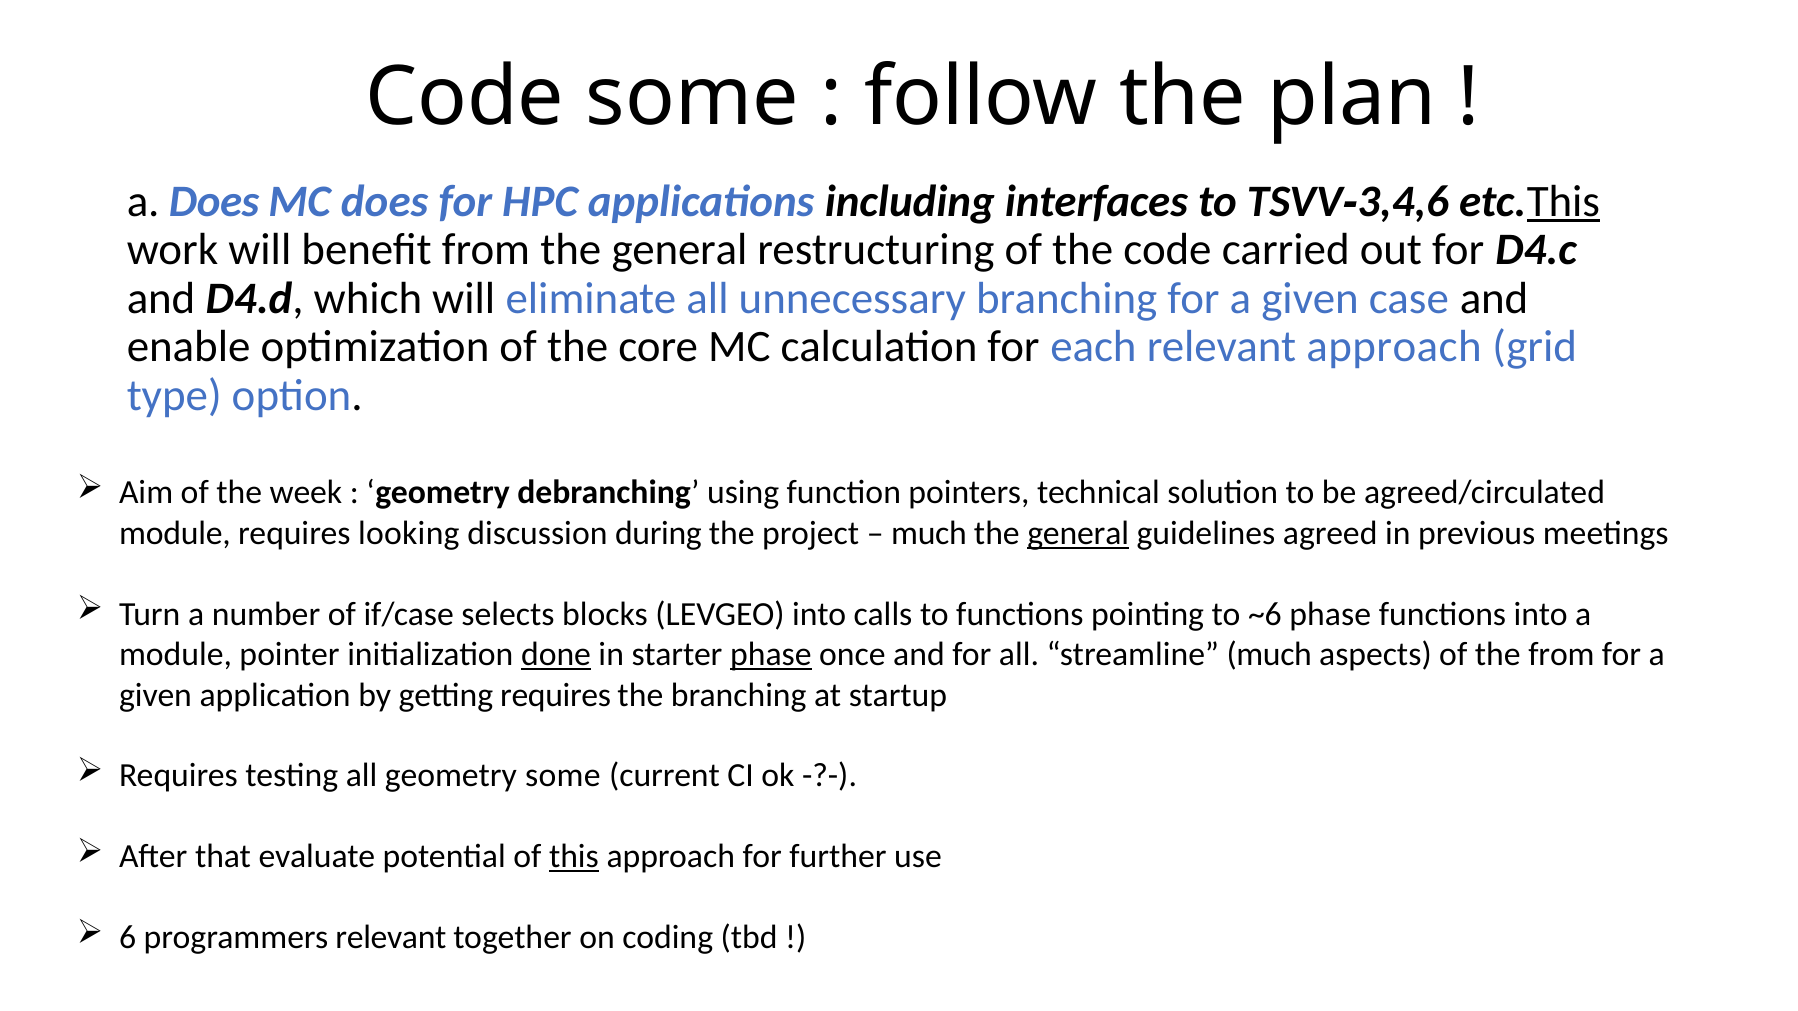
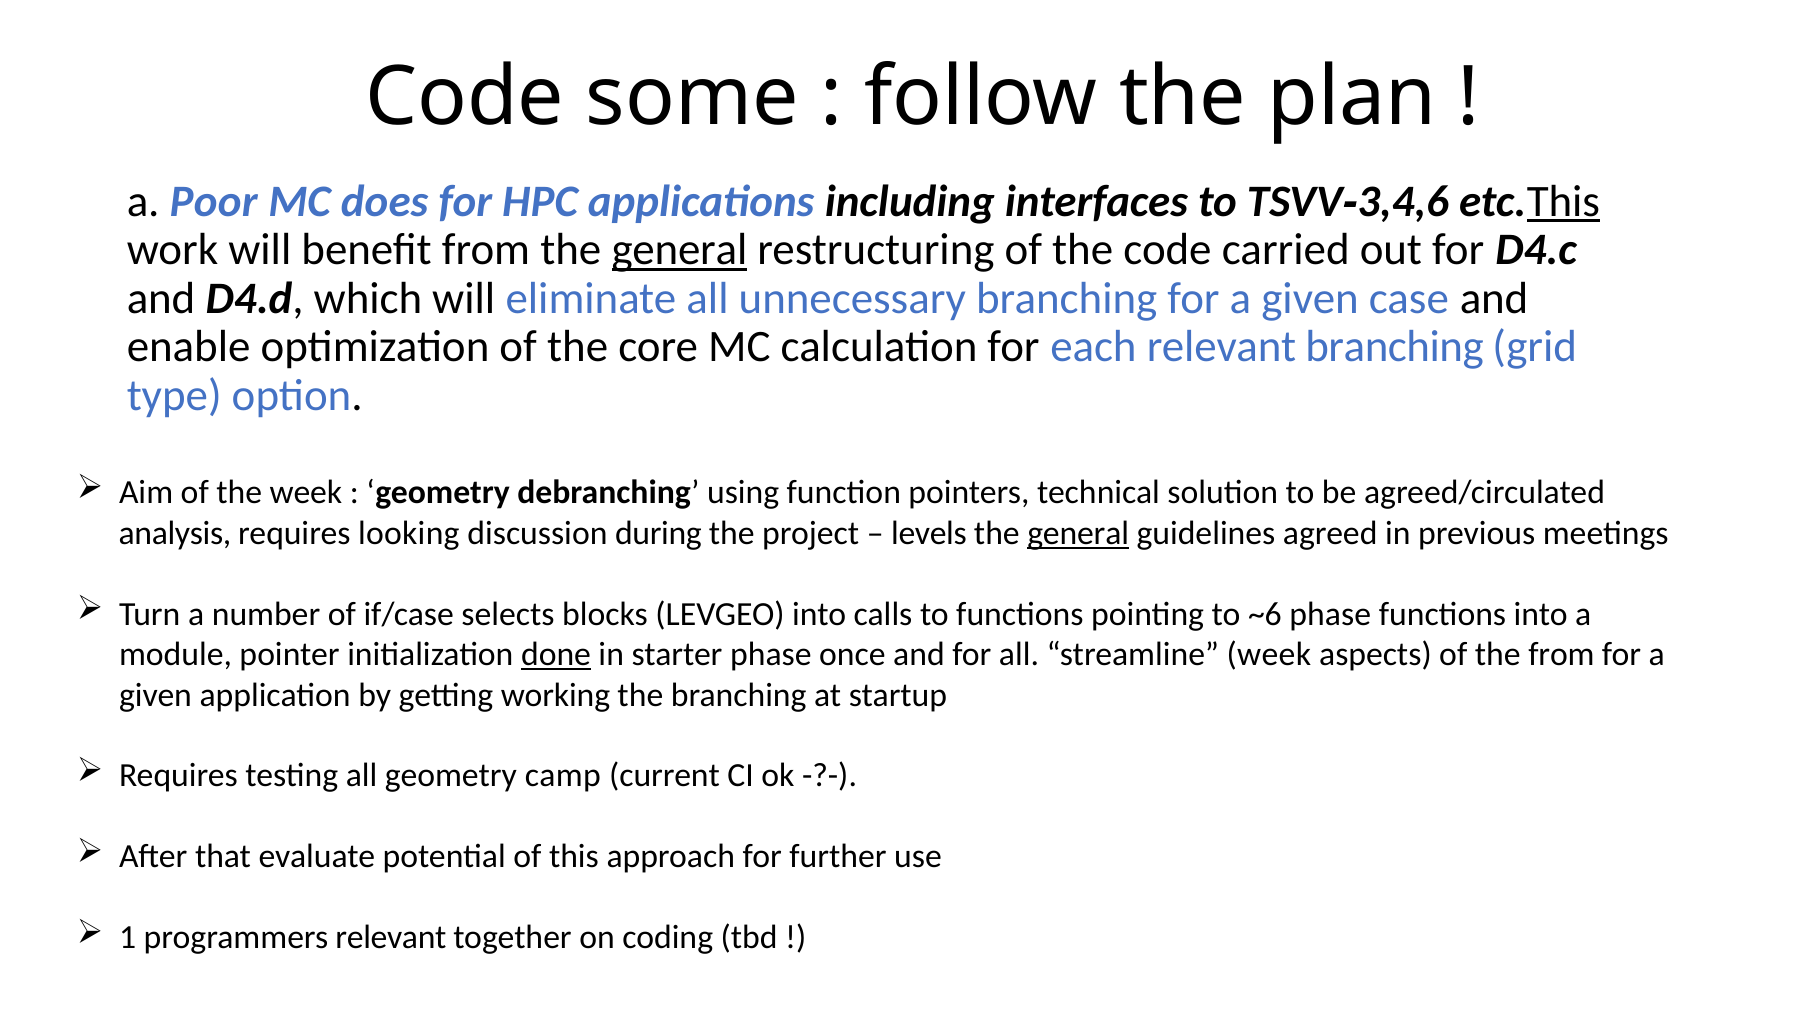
a Does: Does -> Poor
general at (679, 250) underline: none -> present
relevant approach: approach -> branching
module at (175, 533): module -> analysis
much at (929, 533): much -> levels
phase at (771, 655) underline: present -> none
streamline much: much -> week
getting requires: requires -> working
geometry some: some -> camp
this at (574, 857) underline: present -> none
6: 6 -> 1
